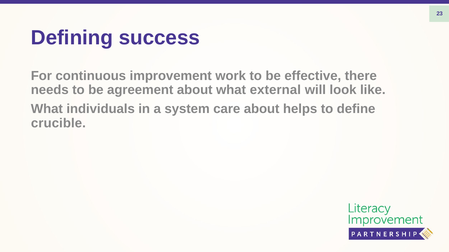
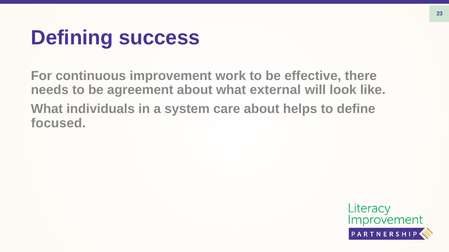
crucible: crucible -> focused
